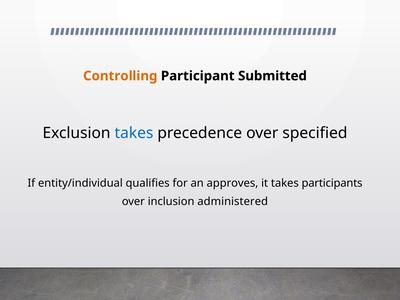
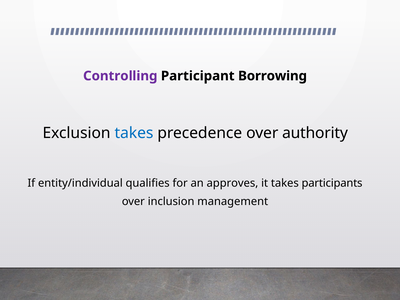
Controlling colour: orange -> purple
Submitted: Submitted -> Borrowing
specified: specified -> authority
administered: administered -> management
